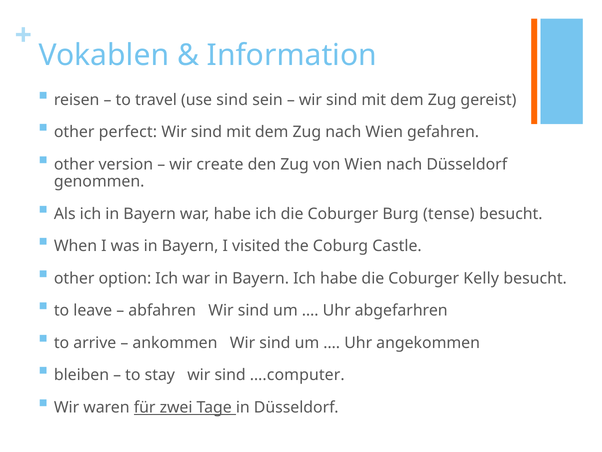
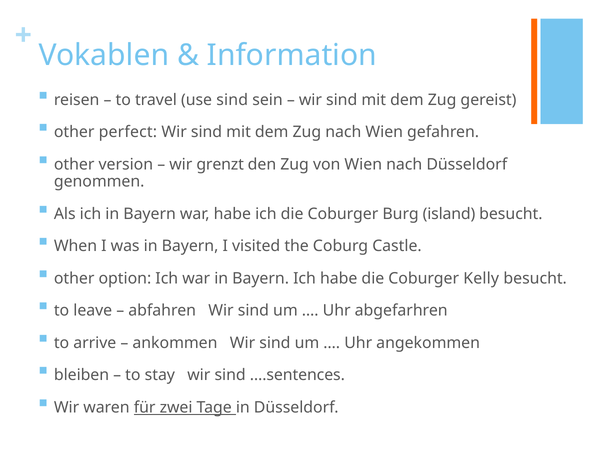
create: create -> grenzt
tense: tense -> island
….computer: ….computer -> ….sentences
